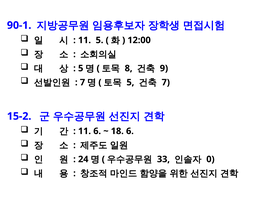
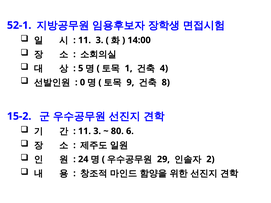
90-1: 90-1 -> 52-1
5 at (100, 40): 5 -> 3
12:00: 12:00 -> 14:00
8: 8 -> 1
9: 9 -> 4
7 at (82, 82): 7 -> 0
5 at (130, 82): 5 -> 9
7 at (166, 82): 7 -> 8
6 at (97, 131): 6 -> 3
18: 18 -> 80
33: 33 -> 29
0: 0 -> 2
